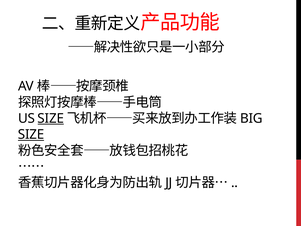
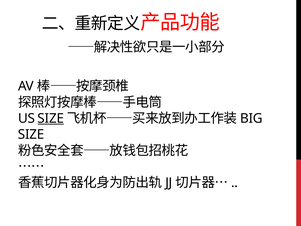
SIZE at (31, 134) underline: present -> none
